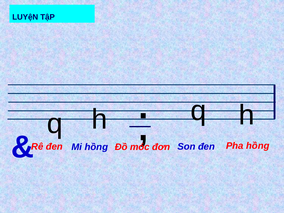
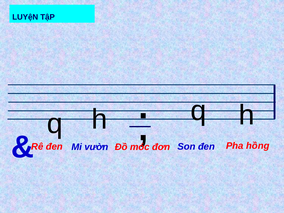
Mi hồng: hồng -> vườn
